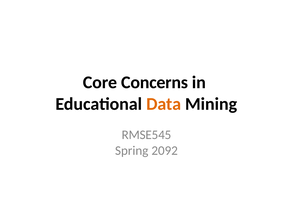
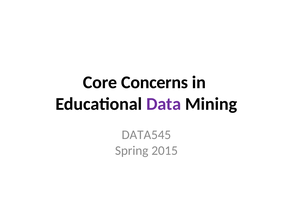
Data colour: orange -> purple
RMSE545: RMSE545 -> DATA545
2092: 2092 -> 2015
